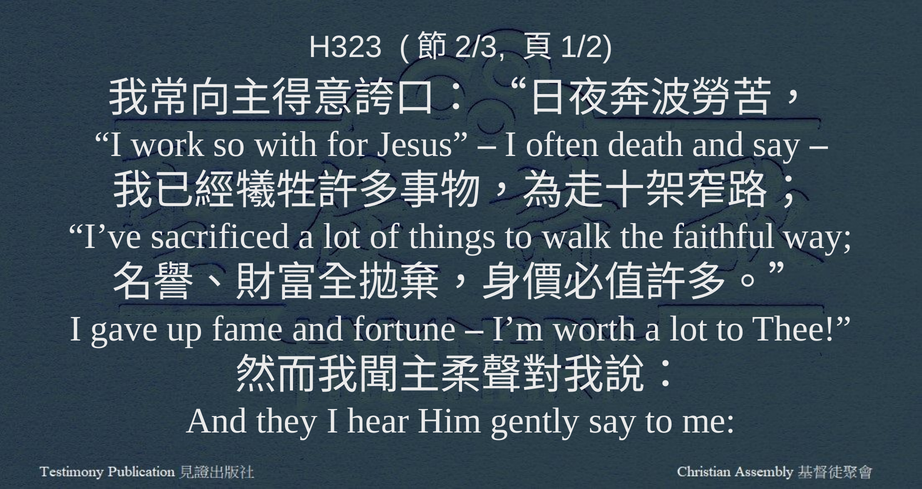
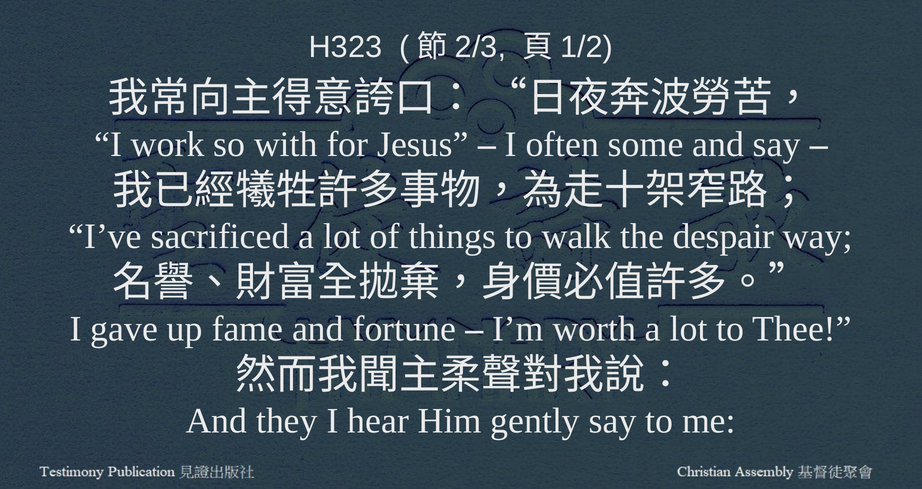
death: death -> some
faithful: faithful -> despair
